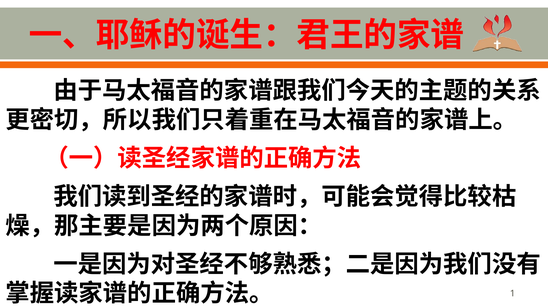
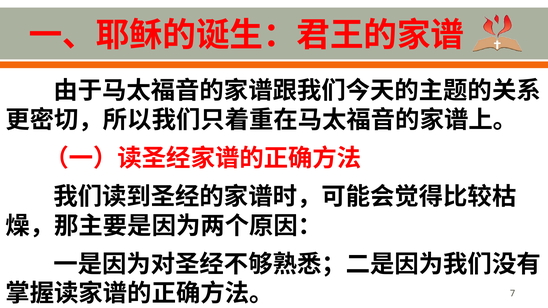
1: 1 -> 7
